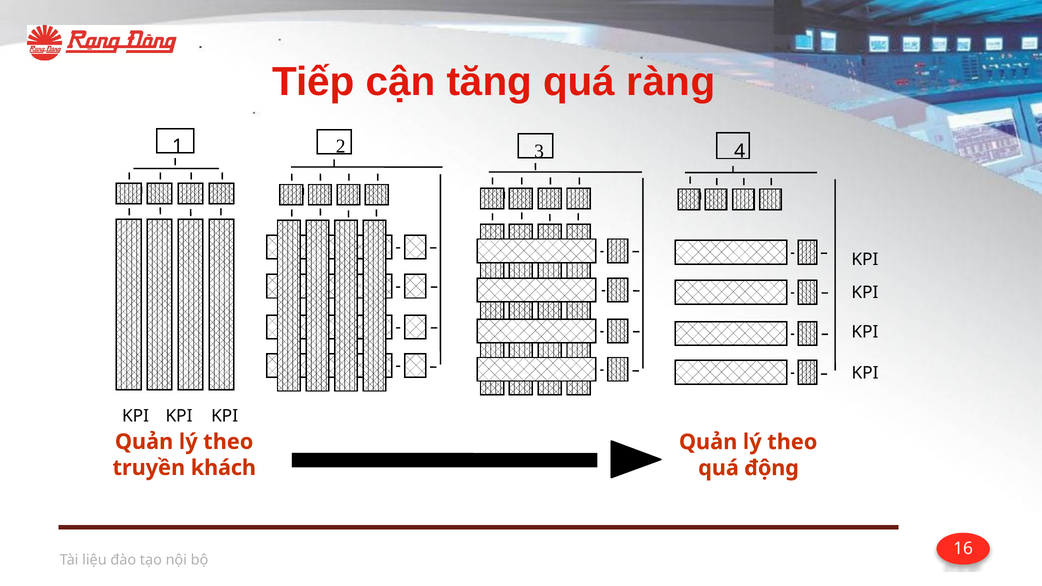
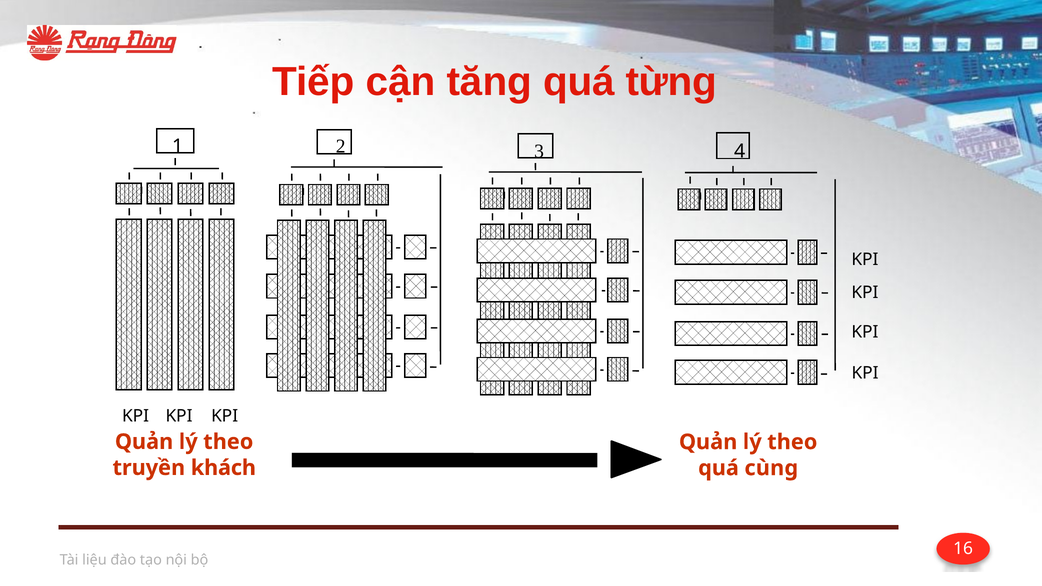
ràng: ràng -> từng
động: động -> cùng
